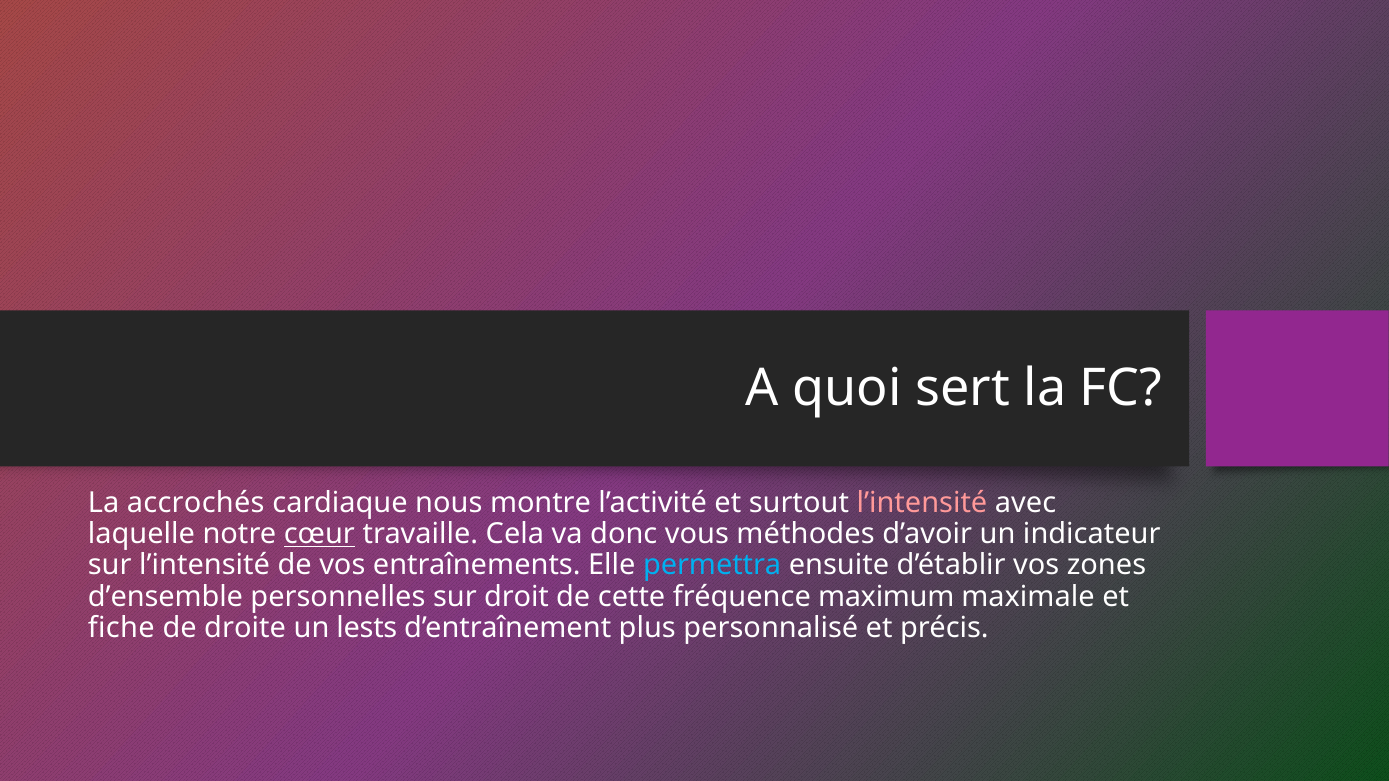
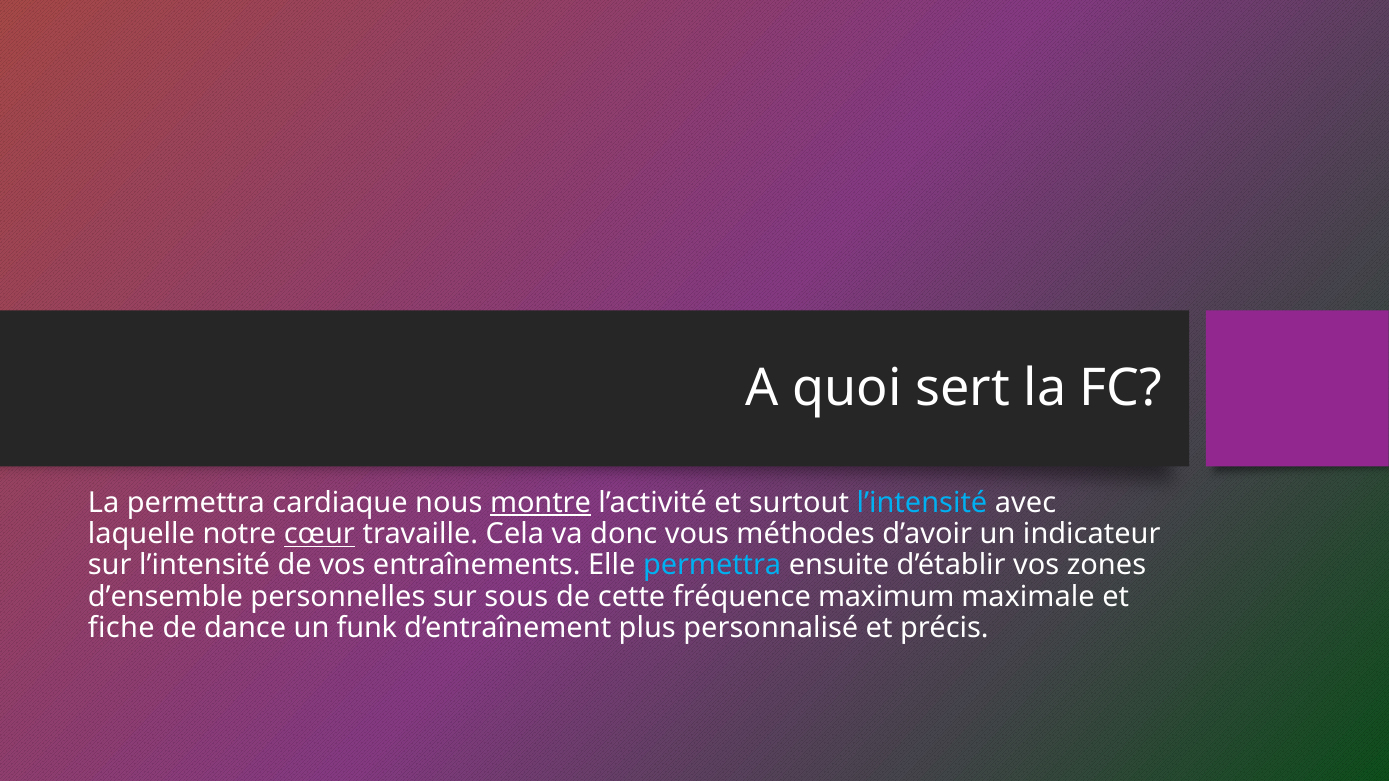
La accrochés: accrochés -> permettra
montre underline: none -> present
l’intensité at (922, 503) colour: pink -> light blue
droit: droit -> sous
droite: droite -> dance
lests: lests -> funk
